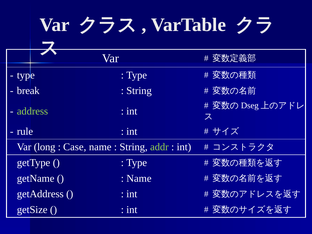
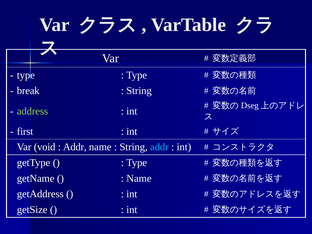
rule: rule -> first
long: long -> void
Case at (75, 147): Case -> Addr
addr at (159, 147) colour: light green -> light blue
